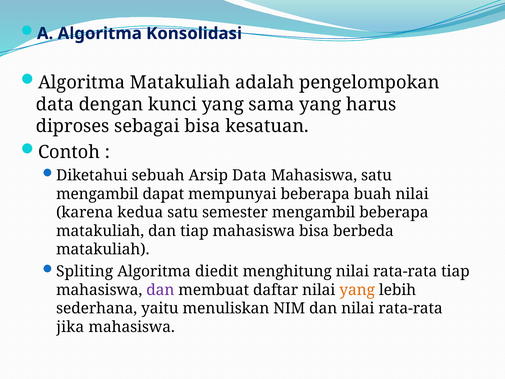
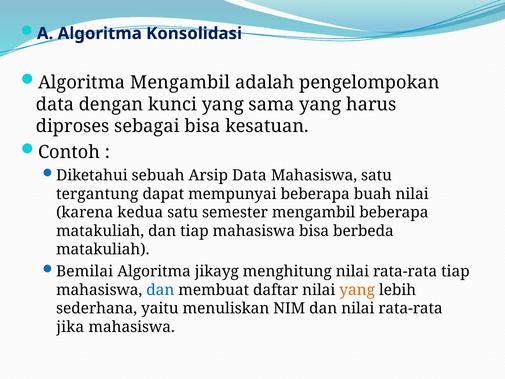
Algoritma Matakuliah: Matakuliah -> Mengambil
mengambil at (97, 194): mengambil -> tergantung
Spliting: Spliting -> Bemilai
diedit: diedit -> jikayg
dan at (160, 290) colour: purple -> blue
